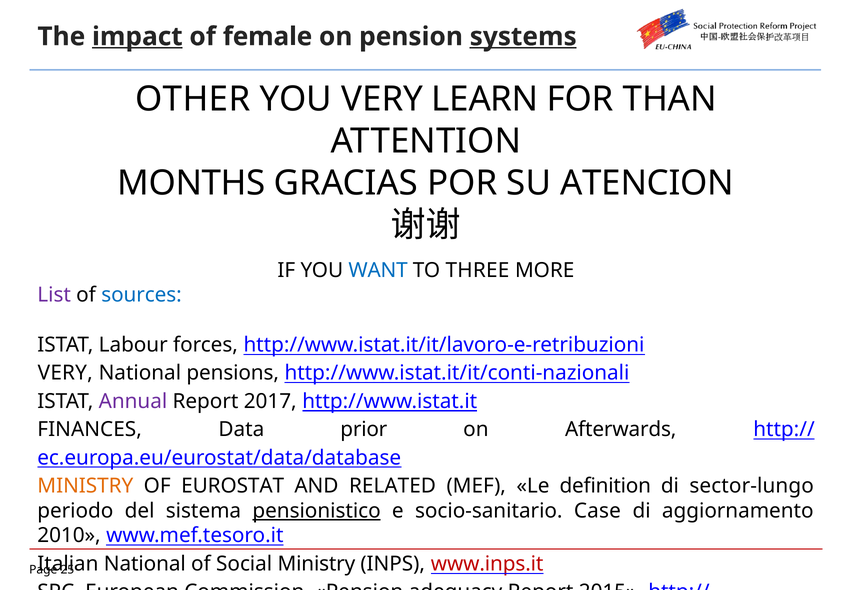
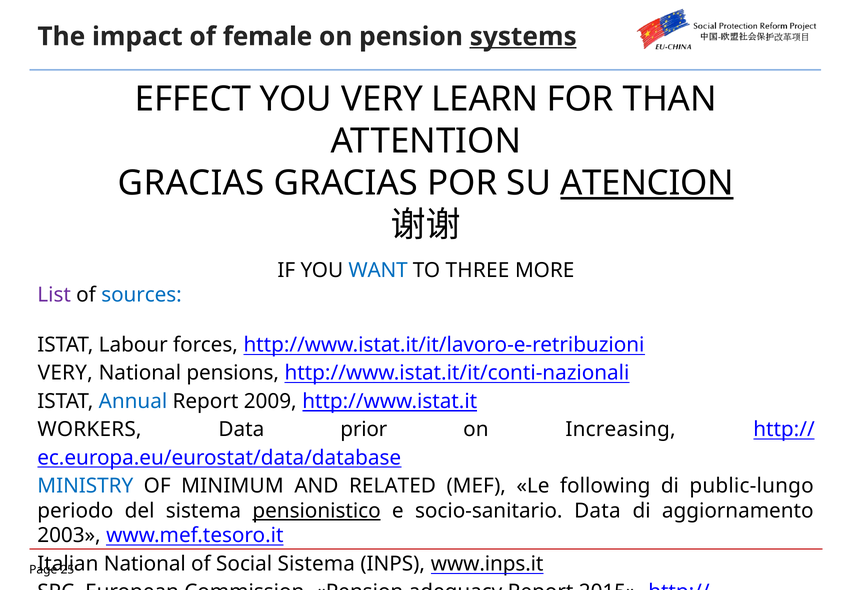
impact underline: present -> none
OTHER: OTHER -> EFFECT
MONTHS at (191, 183): MONTHS -> GRACIAS
ATENCION underline: none -> present
Annual colour: purple -> blue
2017: 2017 -> 2009
FINANCES: FINANCES -> WORKERS
Afterwards: Afterwards -> Increasing
MINISTRY at (85, 486) colour: orange -> blue
EUROSTAT: EUROSTAT -> MINIMUM
definition: definition -> following
sector-lungo: sector-lungo -> public-lungo
socio-sanitario Case: Case -> Data
2010: 2010 -> 2003
Social Ministry: Ministry -> Sistema
www.inps.it colour: red -> black
